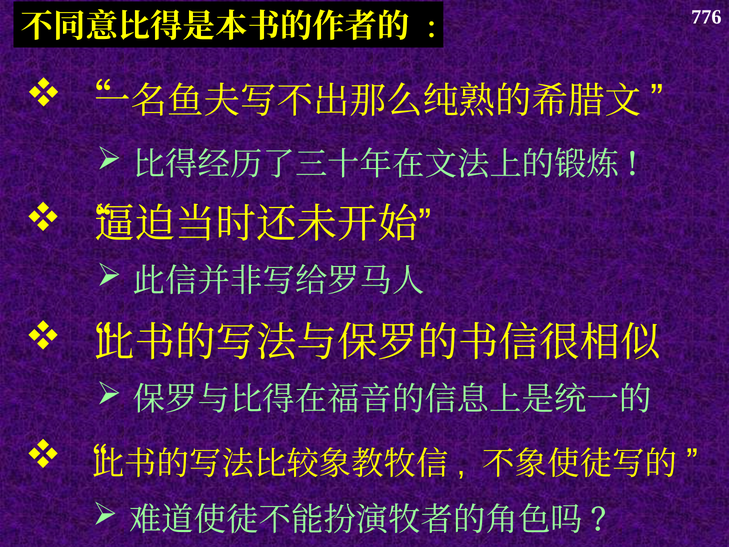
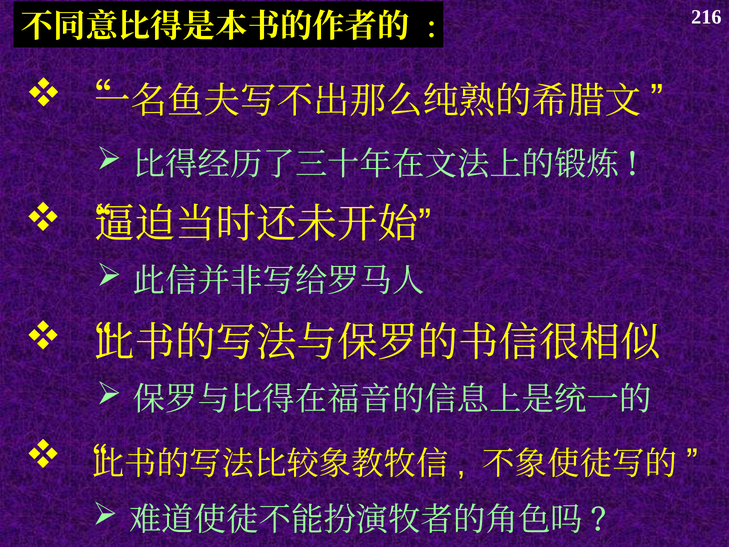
776: 776 -> 216
